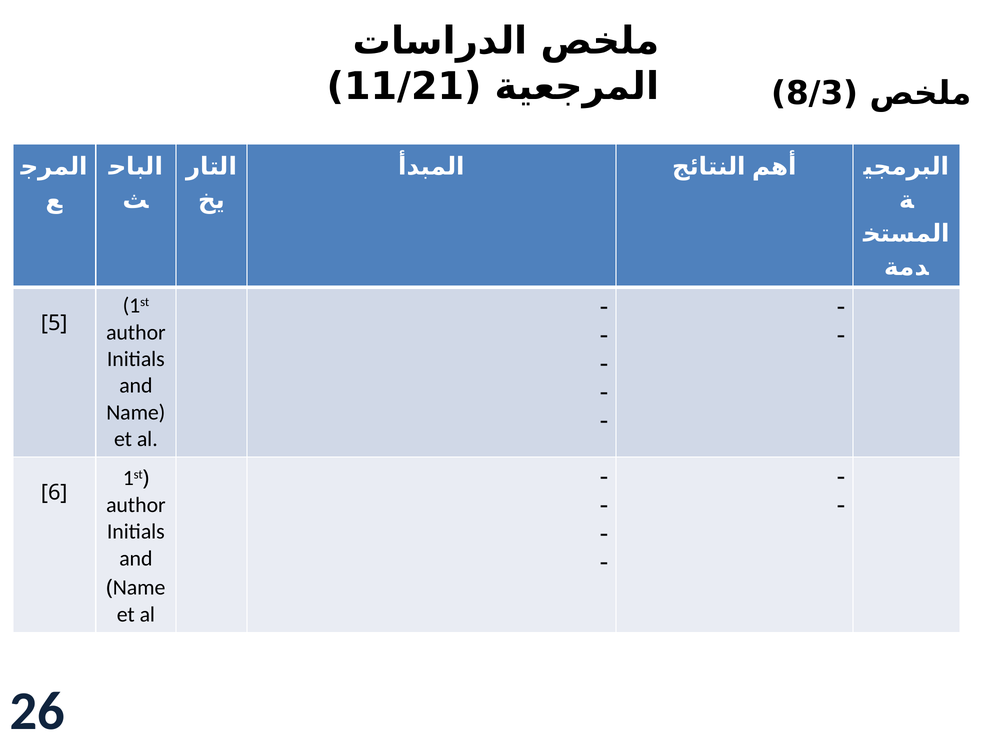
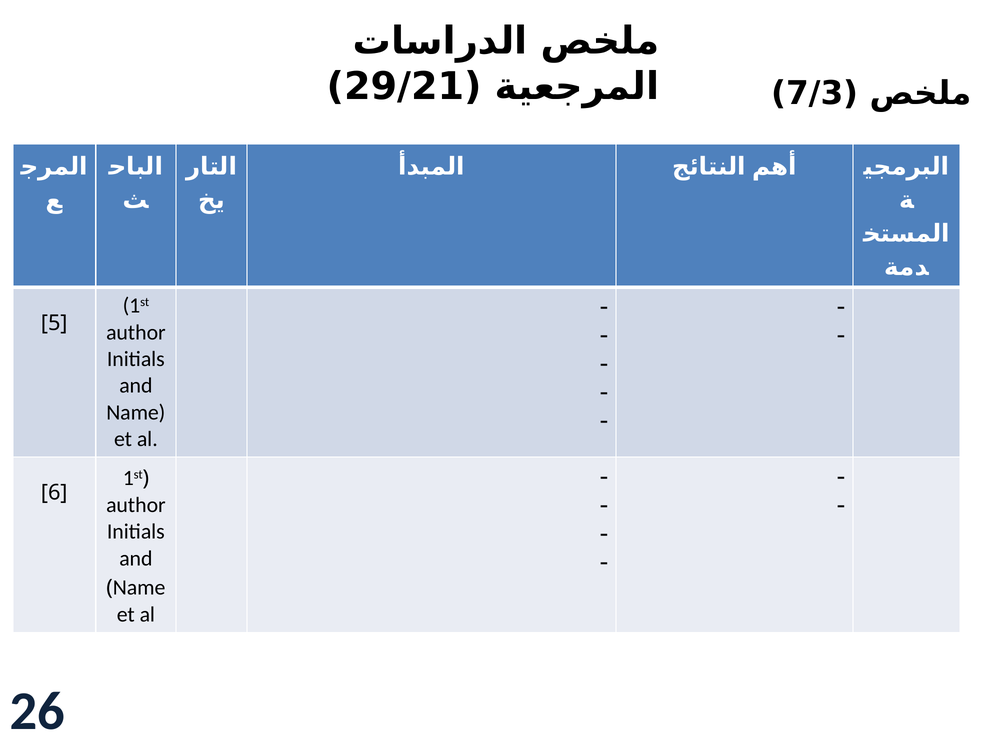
11/21: 11/21 -> 29/21
8/3: 8/3 -> 7/3
